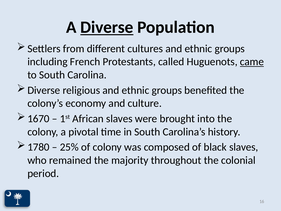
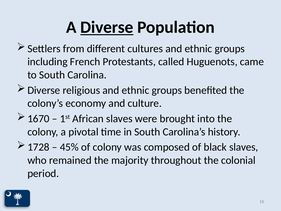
came underline: present -> none
1780: 1780 -> 1728
25%: 25% -> 45%
